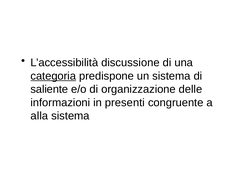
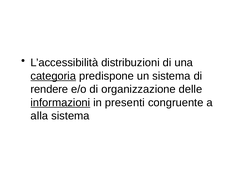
discussione: discussione -> distribuzioni
saliente: saliente -> rendere
informazioni underline: none -> present
